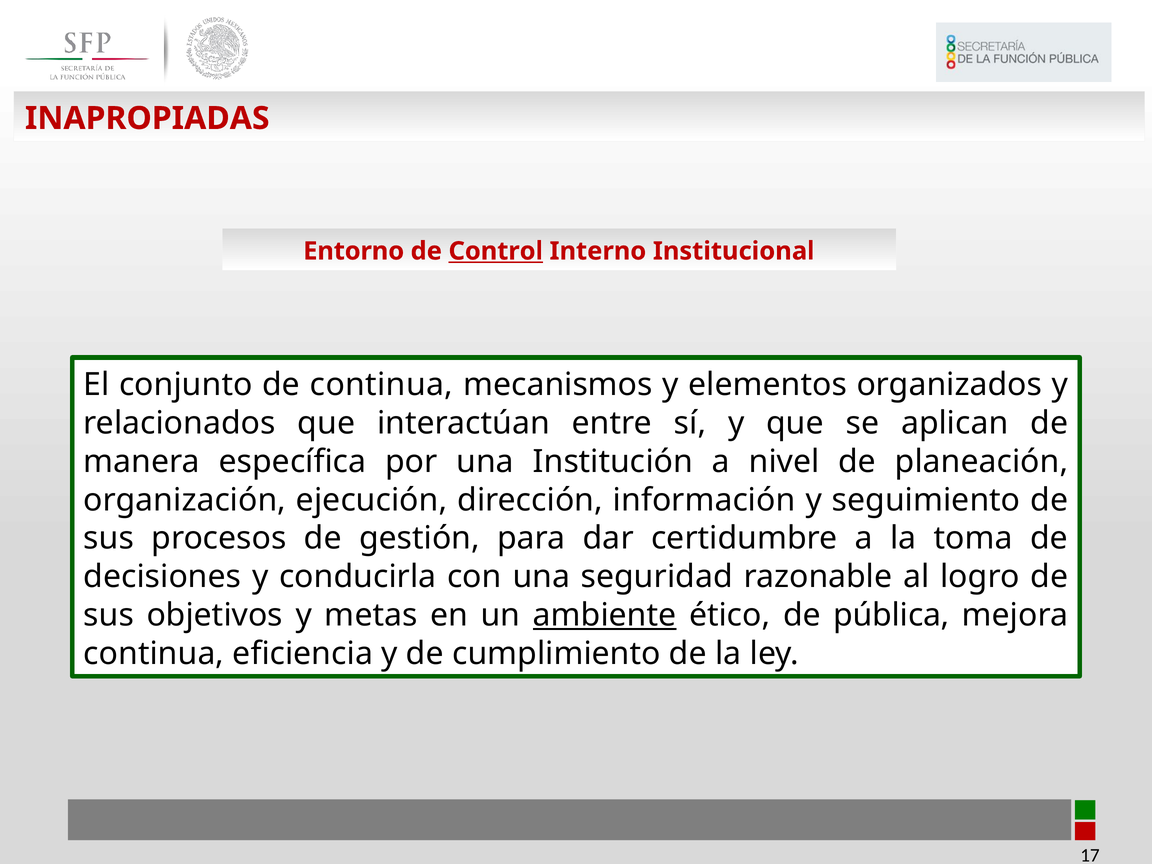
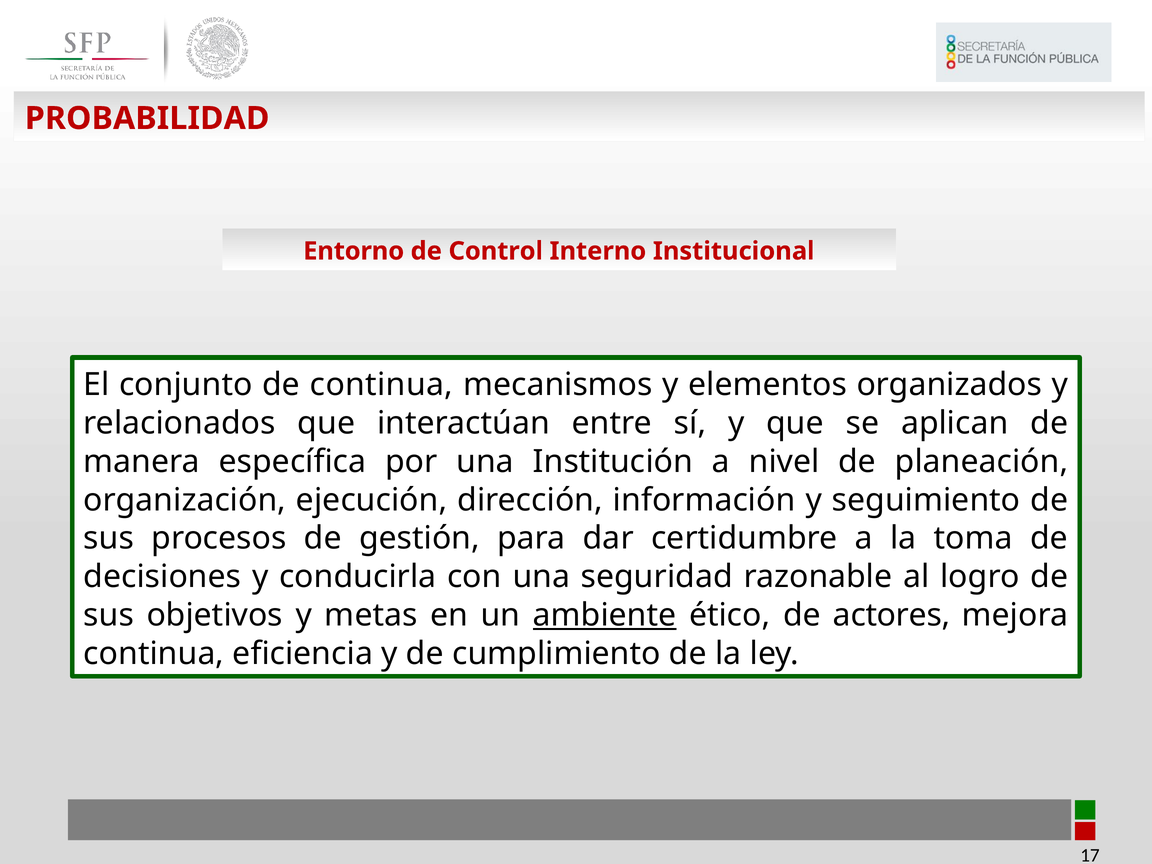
INAPROPIADAS: INAPROPIADAS -> PROBABILIDAD
Control underline: present -> none
pública: pública -> actores
